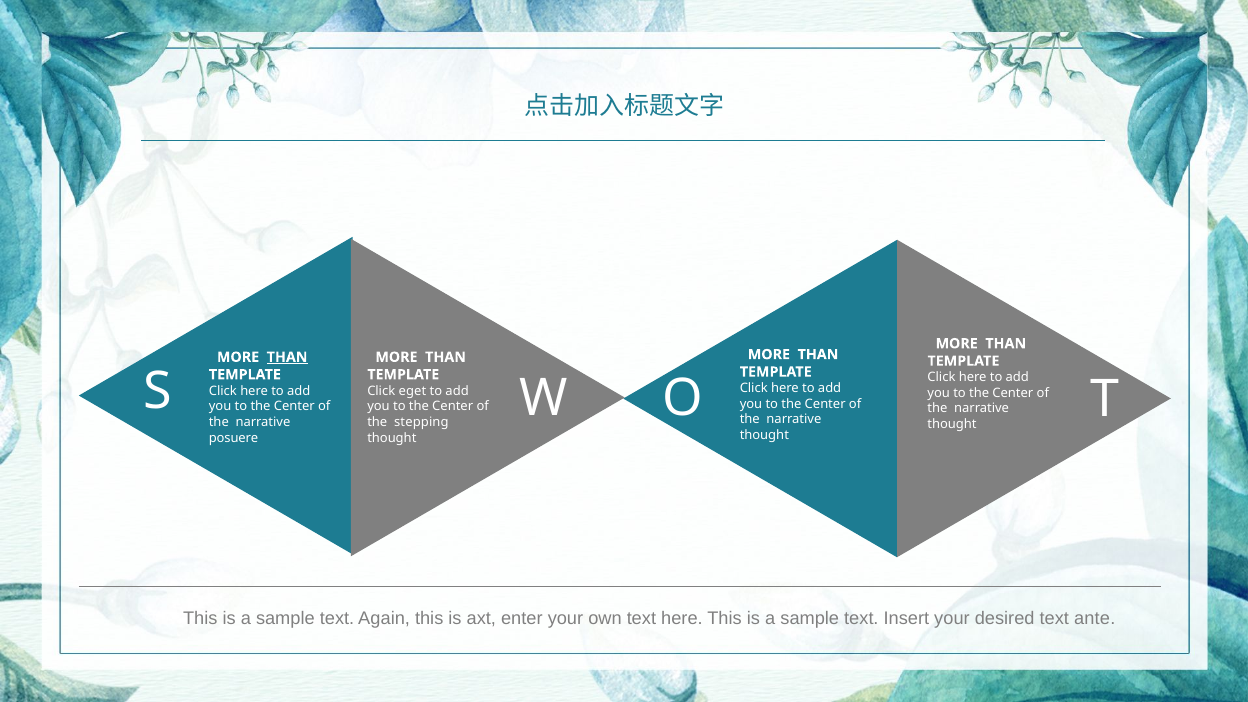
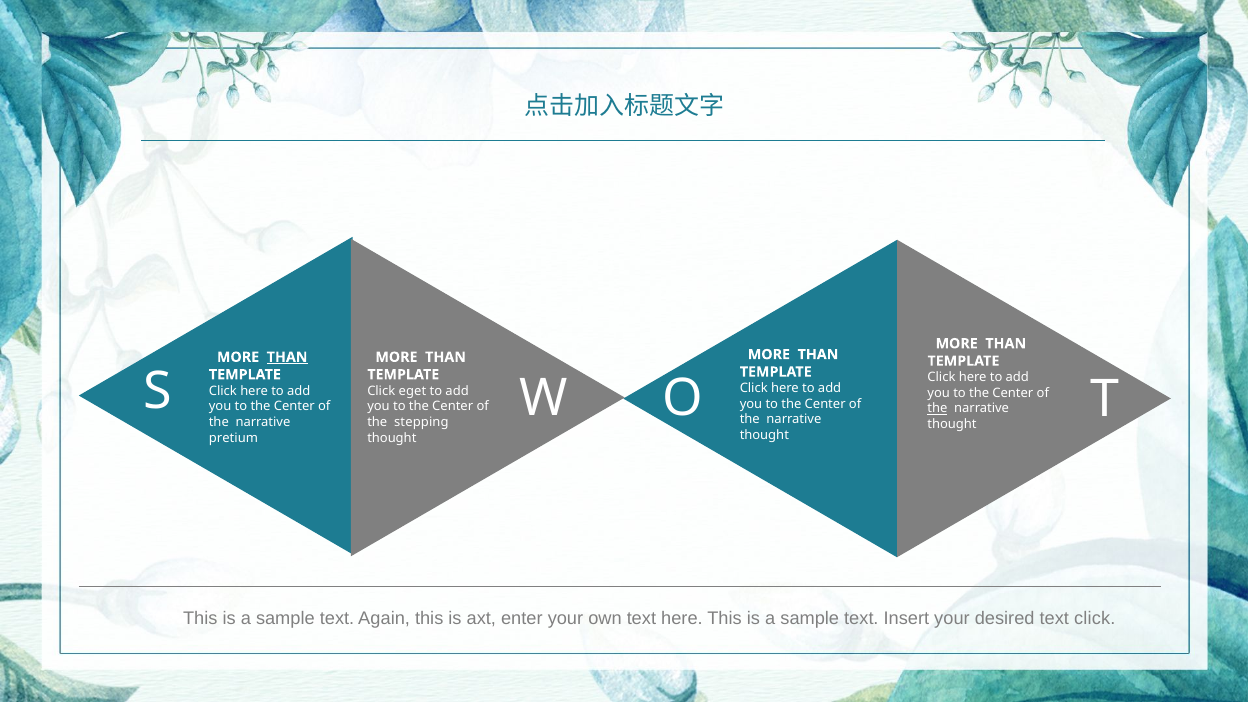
the at (938, 409) underline: none -> present
posuere: posuere -> pretium
text ante: ante -> click
